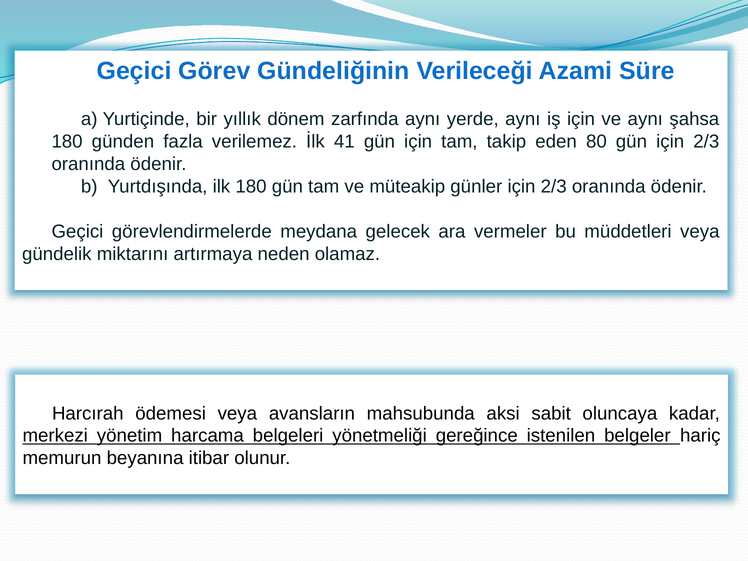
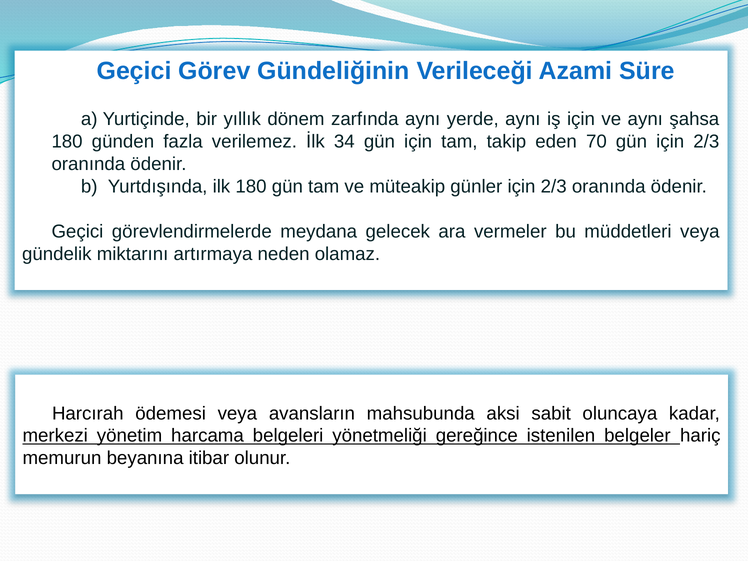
41: 41 -> 34
80: 80 -> 70
